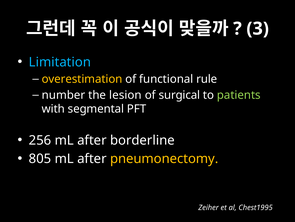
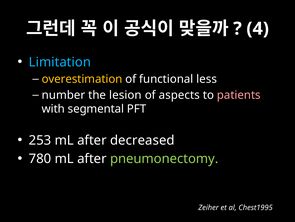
3: 3 -> 4
rule: rule -> less
surgical: surgical -> aspects
patients colour: light green -> pink
256: 256 -> 253
borderline: borderline -> decreased
805: 805 -> 780
pneumonectomy colour: yellow -> light green
